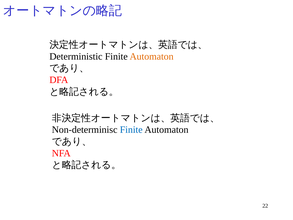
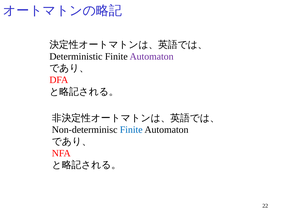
Automaton at (152, 56) colour: orange -> purple
